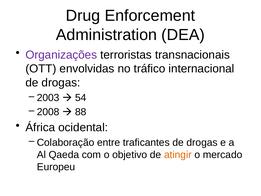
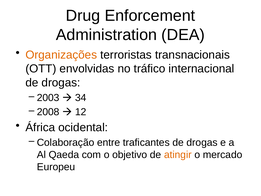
Organizações colour: purple -> orange
54: 54 -> 34
88: 88 -> 12
